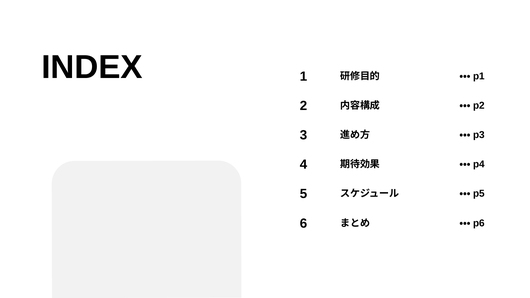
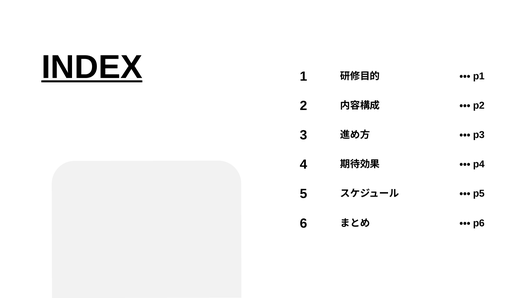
INDEX underline: none -> present
